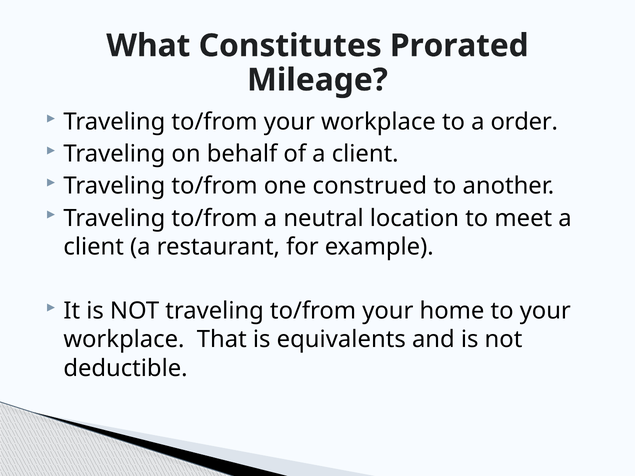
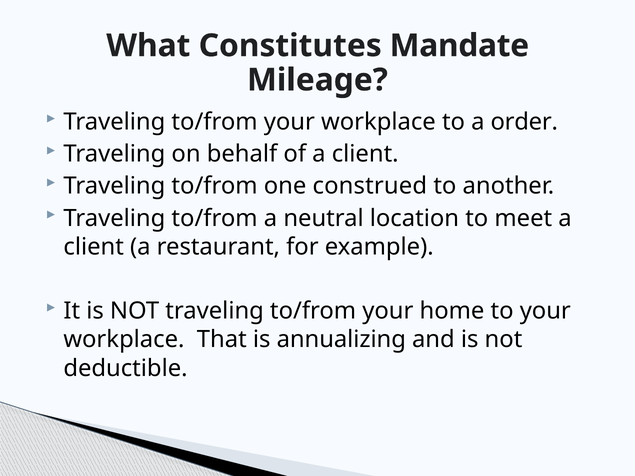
Prorated: Prorated -> Mandate
equivalents: equivalents -> annualizing
